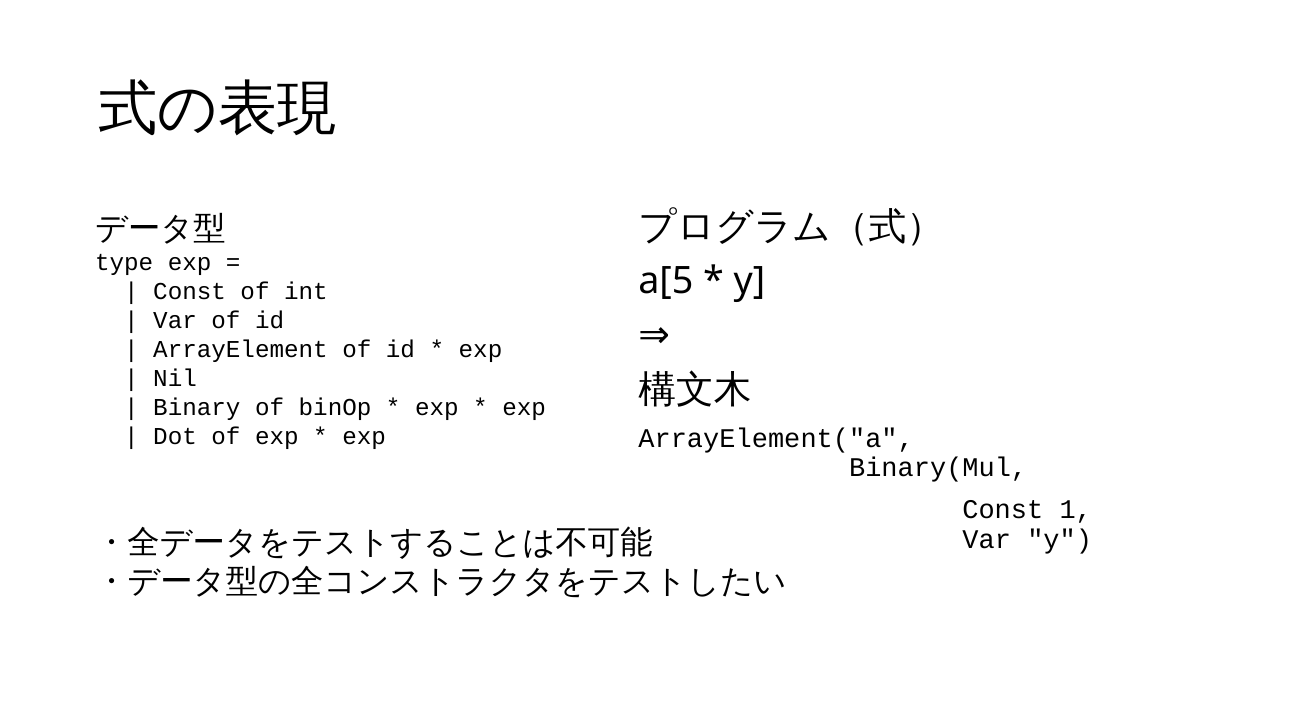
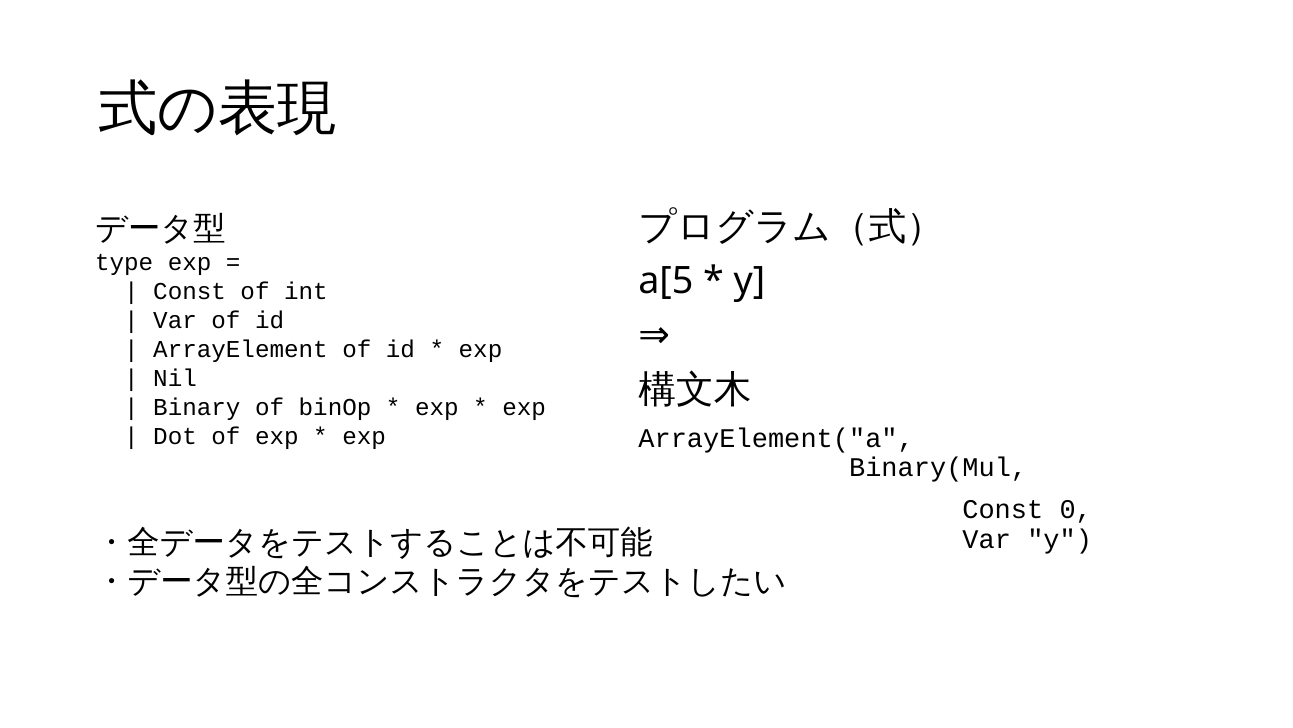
1: 1 -> 0
